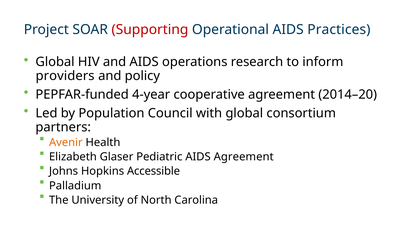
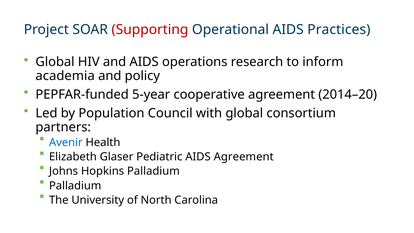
providers: providers -> academia
4-year: 4-year -> 5-year
Avenir colour: orange -> blue
Hopkins Accessible: Accessible -> Palladium
